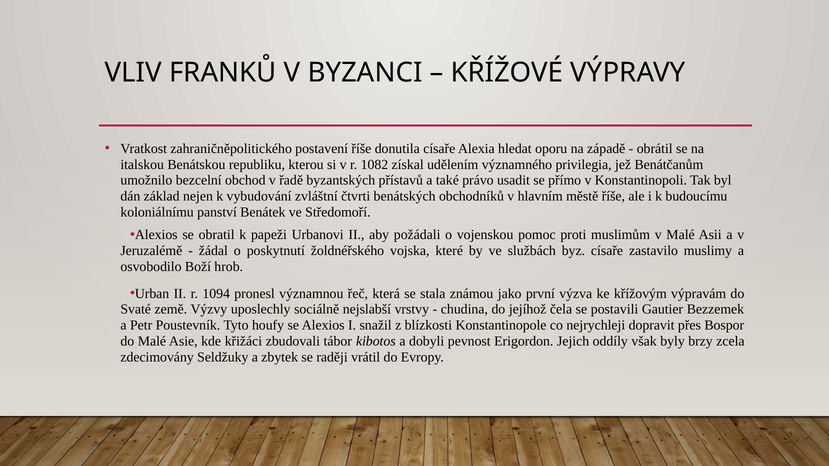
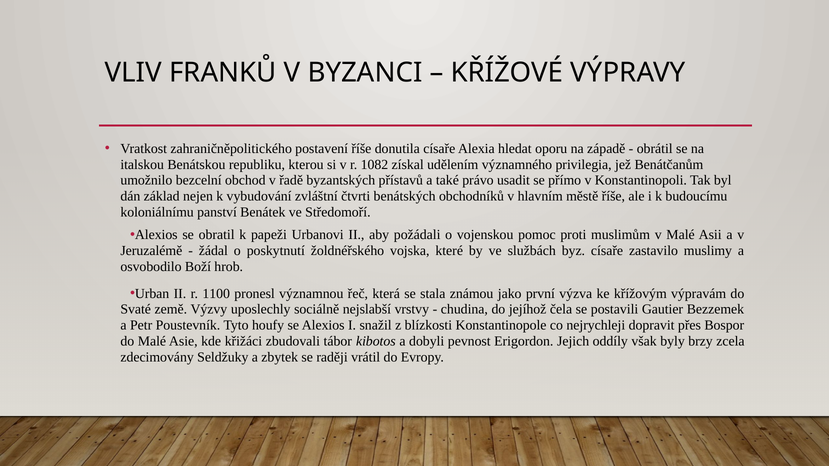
1094: 1094 -> 1100
